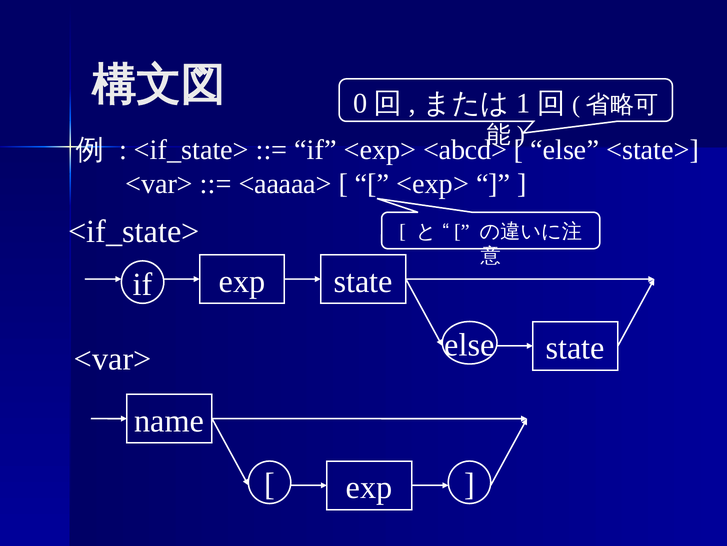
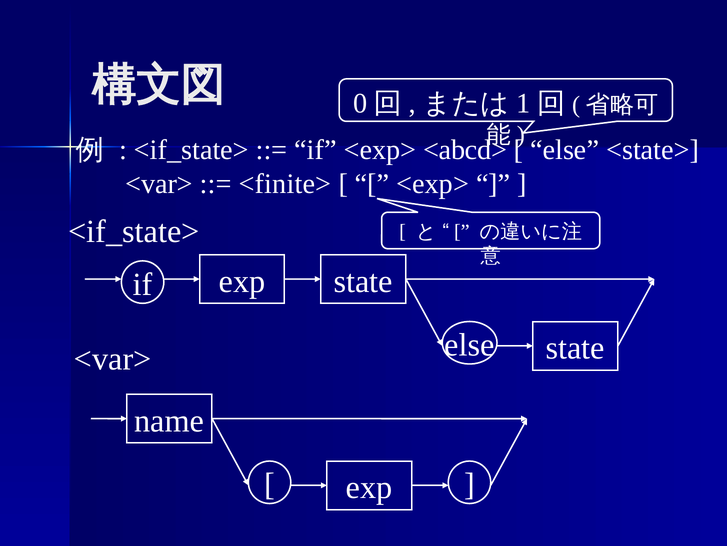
<aaaaa>: <aaaaa> -> <finite>
